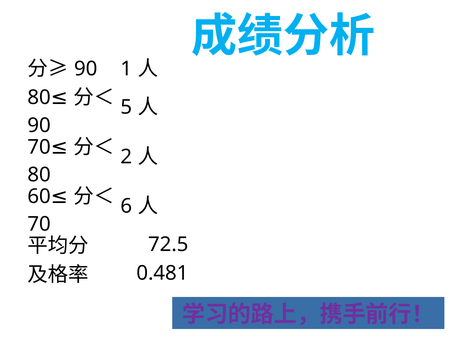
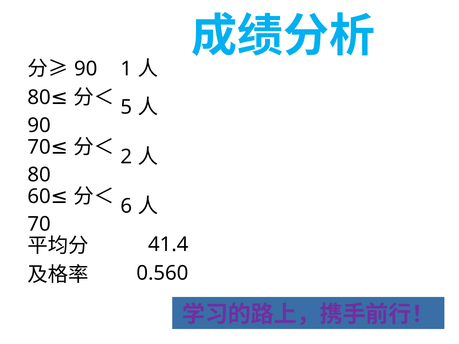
72.5: 72.5 -> 41.4
0.481: 0.481 -> 0.560
